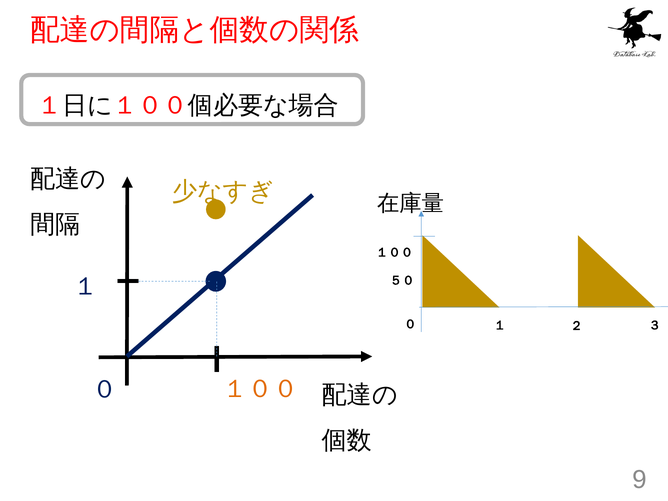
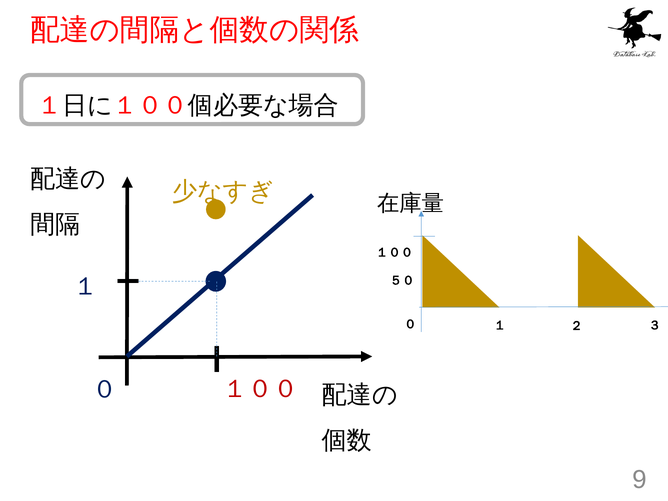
１００ at (261, 389) colour: orange -> red
